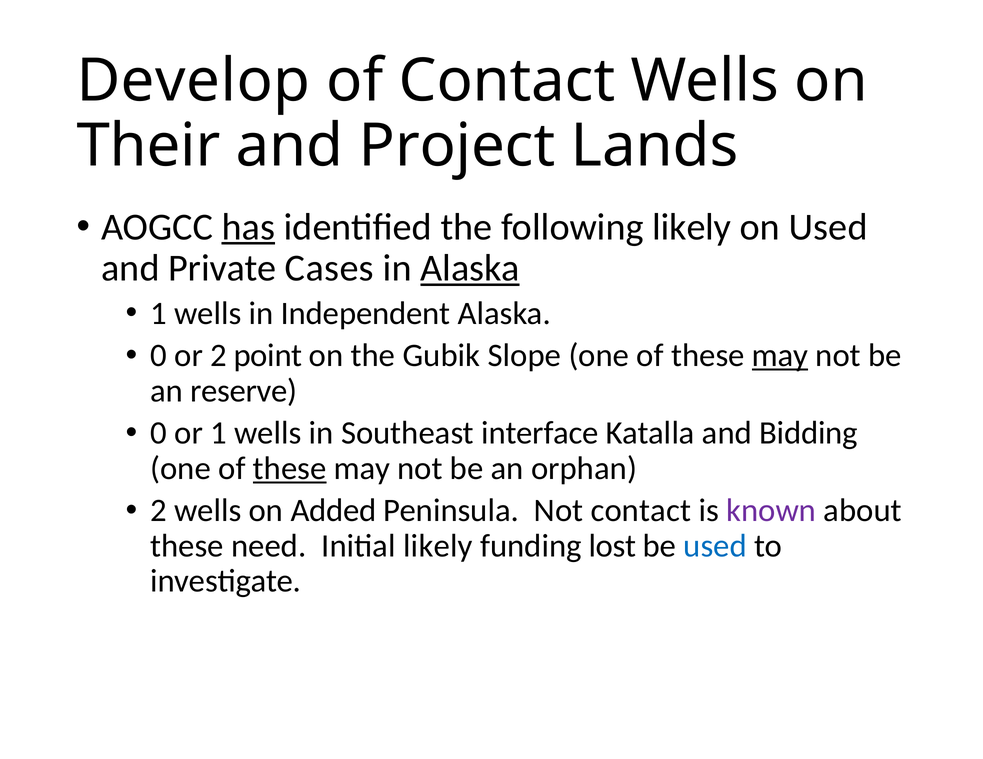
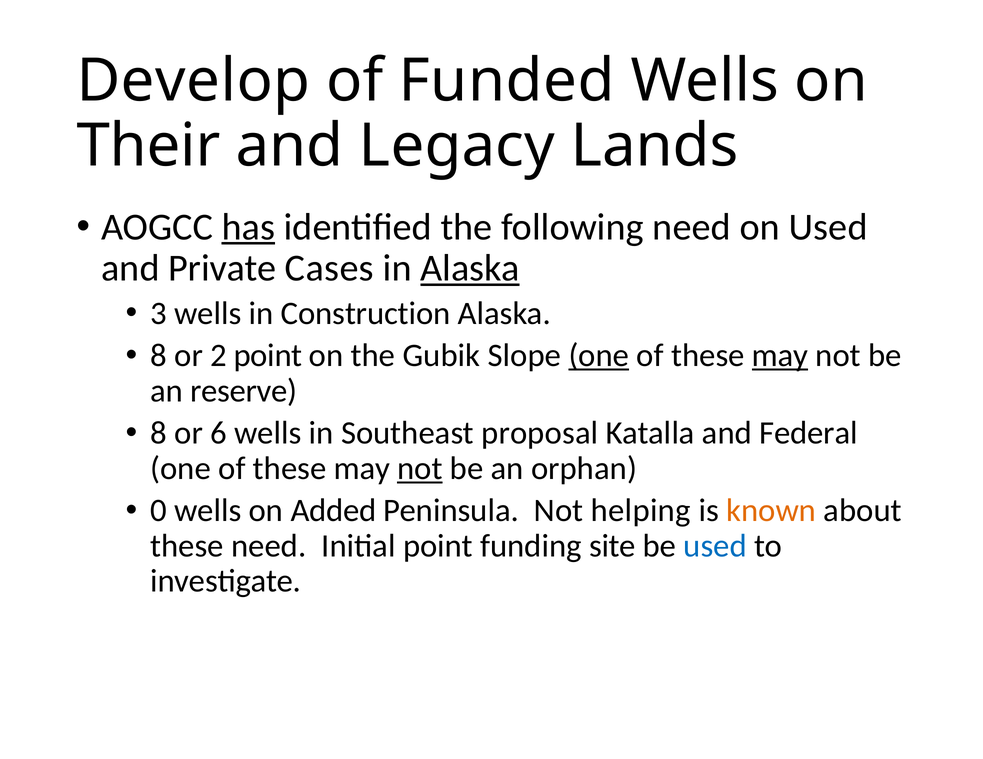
of Contact: Contact -> Funded
Project: Project -> Legacy
following likely: likely -> need
1 at (159, 314): 1 -> 3
Independent: Independent -> Construction
0 at (159, 356): 0 -> 8
one at (599, 356) underline: none -> present
0 at (159, 433): 0 -> 8
or 1: 1 -> 6
interface: interface -> proposal
Bidding: Bidding -> Federal
these at (290, 469) underline: present -> none
not at (420, 469) underline: none -> present
2 at (159, 511): 2 -> 0
Not contact: contact -> helping
known colour: purple -> orange
Initial likely: likely -> point
lost: lost -> site
